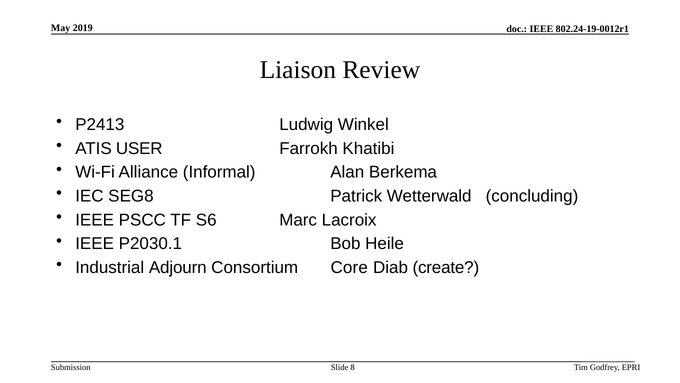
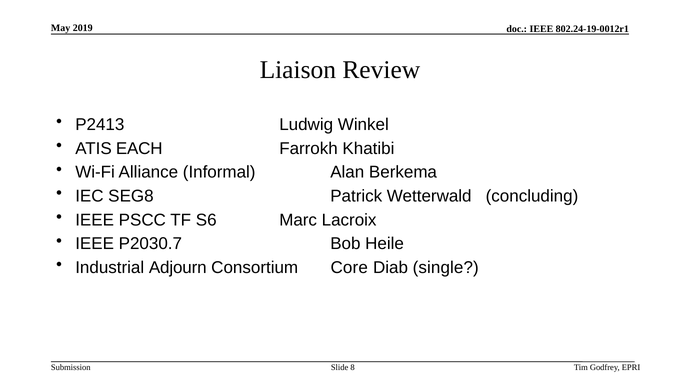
USER: USER -> EACH
P2030.1: P2030.1 -> P2030.7
create: create -> single
